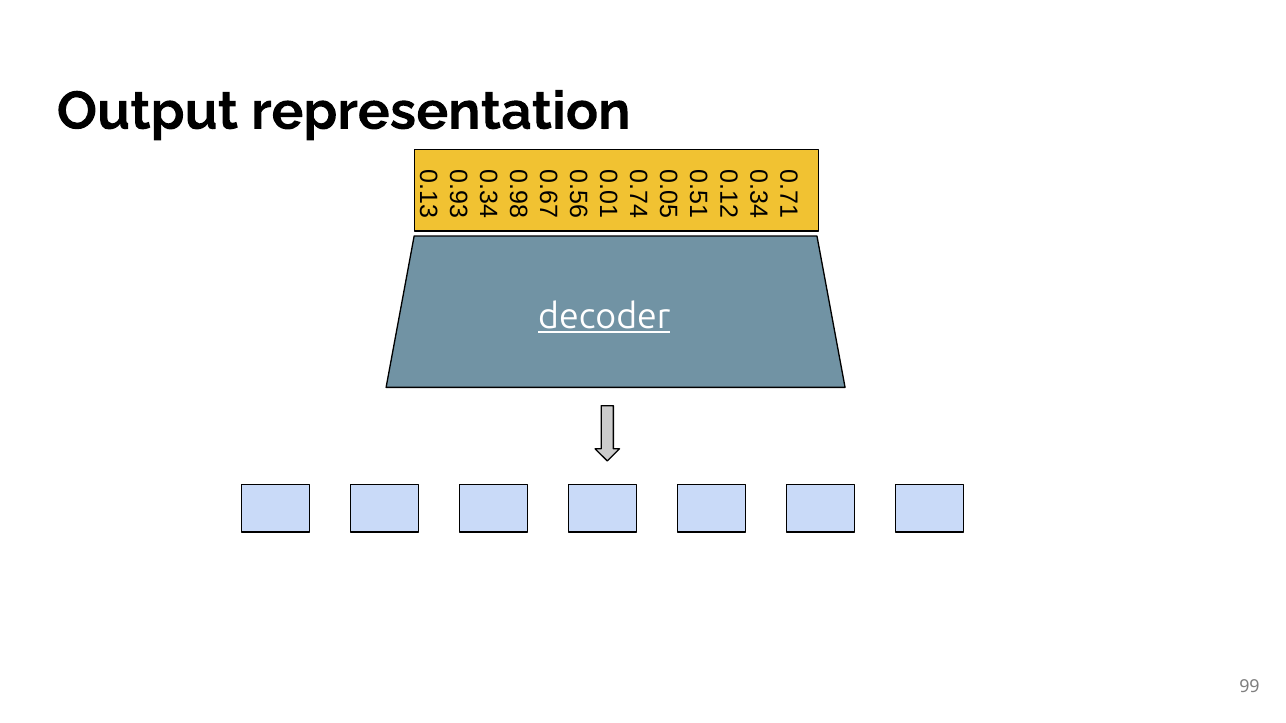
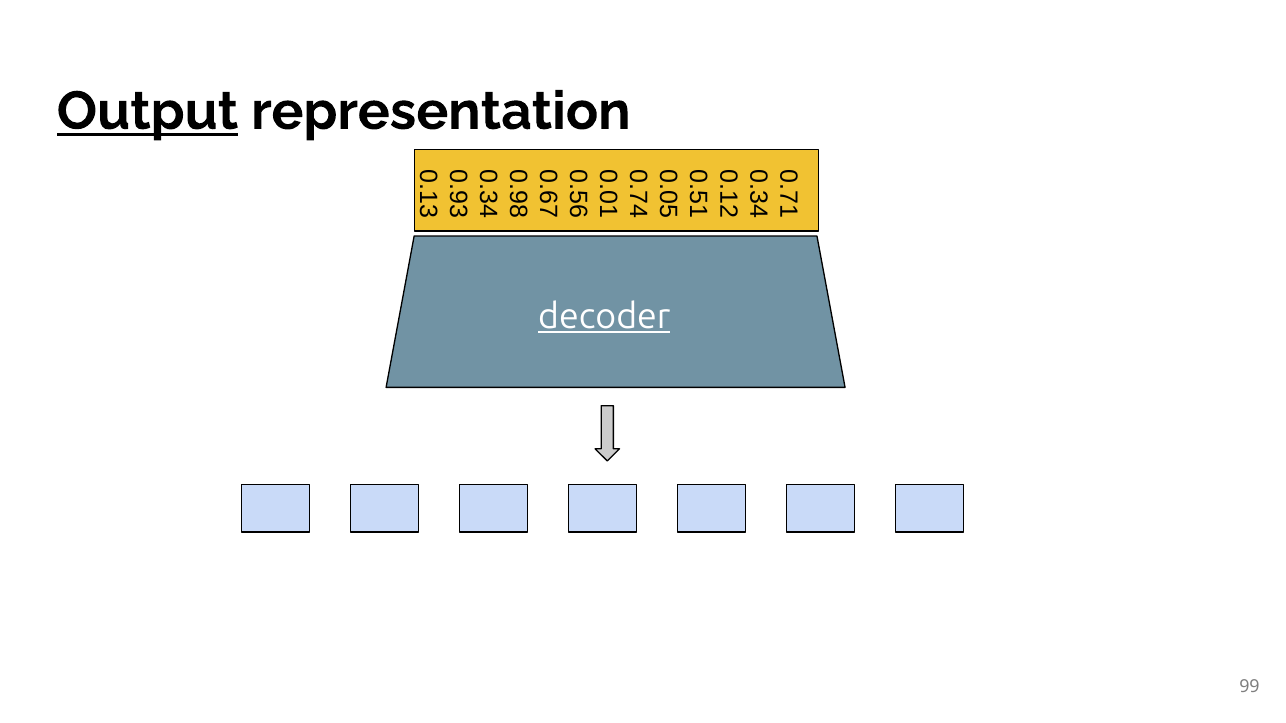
Output underline: none -> present
